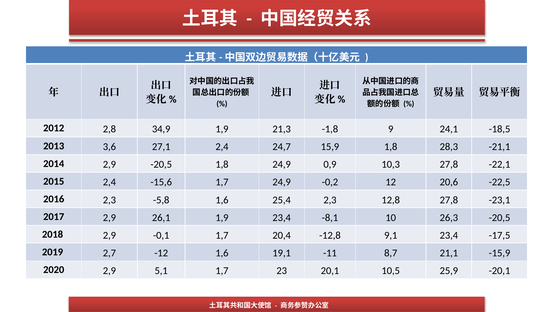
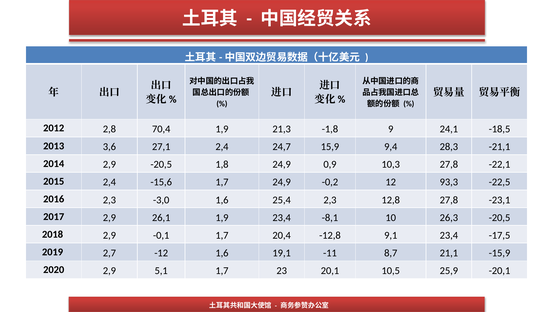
34,9: 34,9 -> 70,4
15,9 1,8: 1,8 -> 9,4
20,6: 20,6 -> 93,3
-5,8: -5,8 -> -3,0
